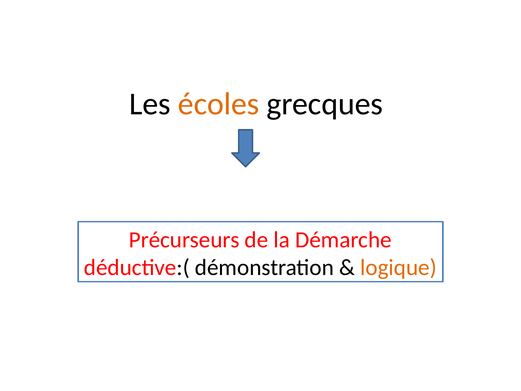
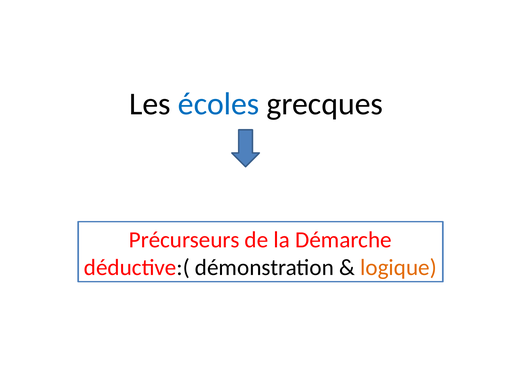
écoles colour: orange -> blue
